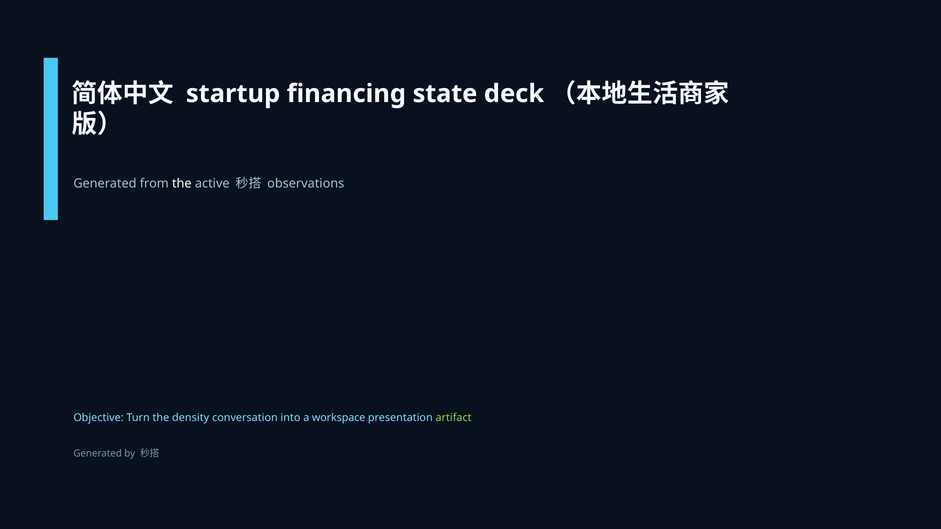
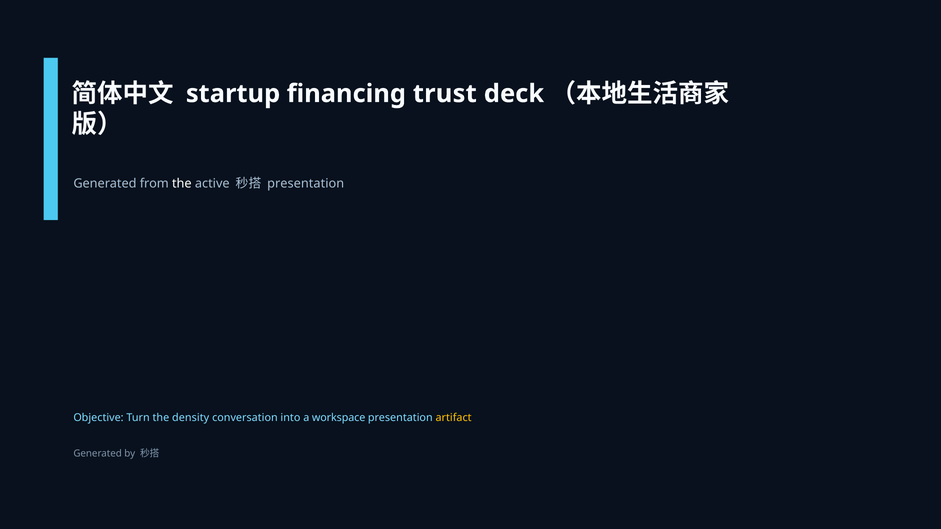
state: state -> trust
observations at (306, 184): observations -> presentation
artifact colour: light green -> yellow
